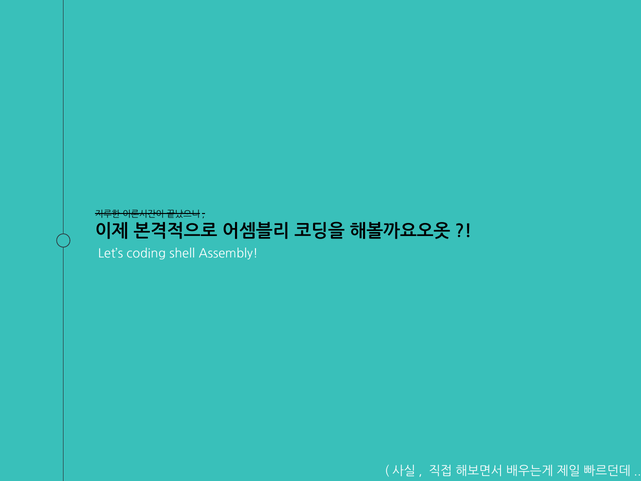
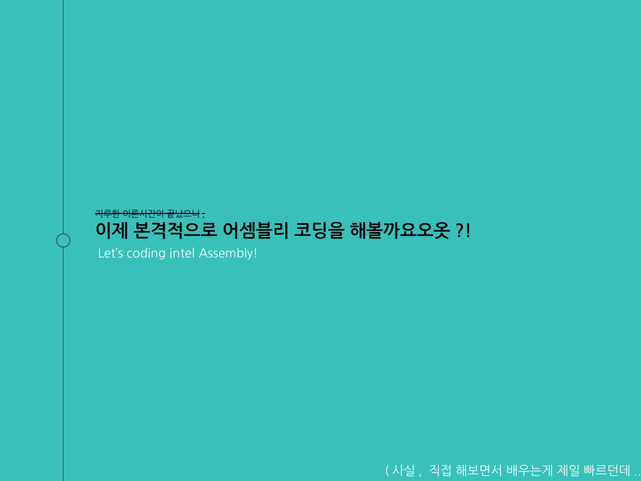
shell: shell -> intel
